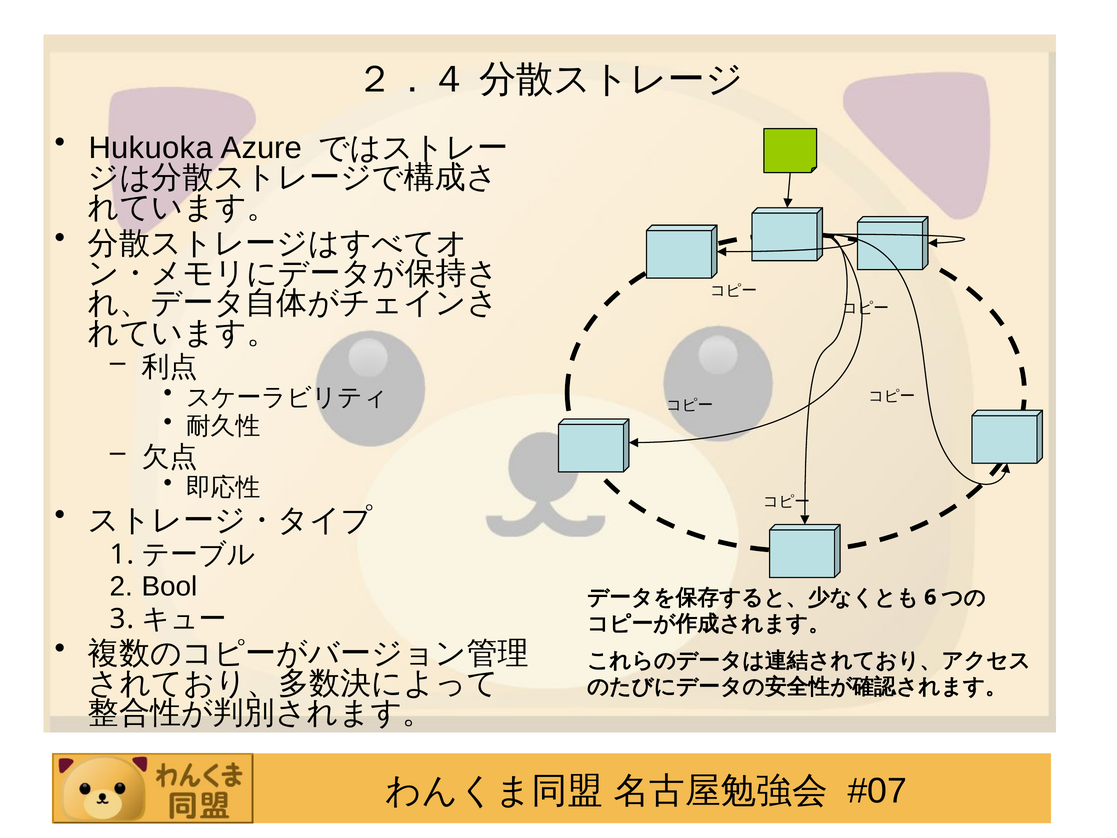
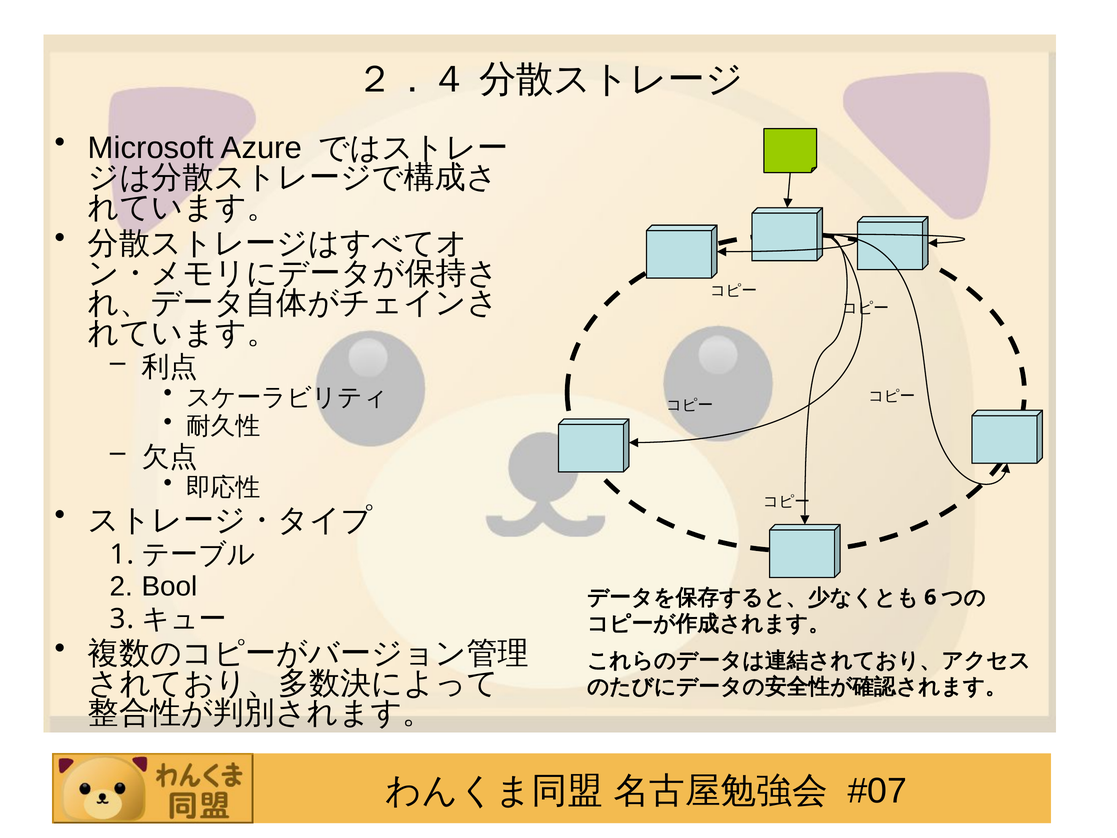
Hukuoka: Hukuoka -> Microsoft
